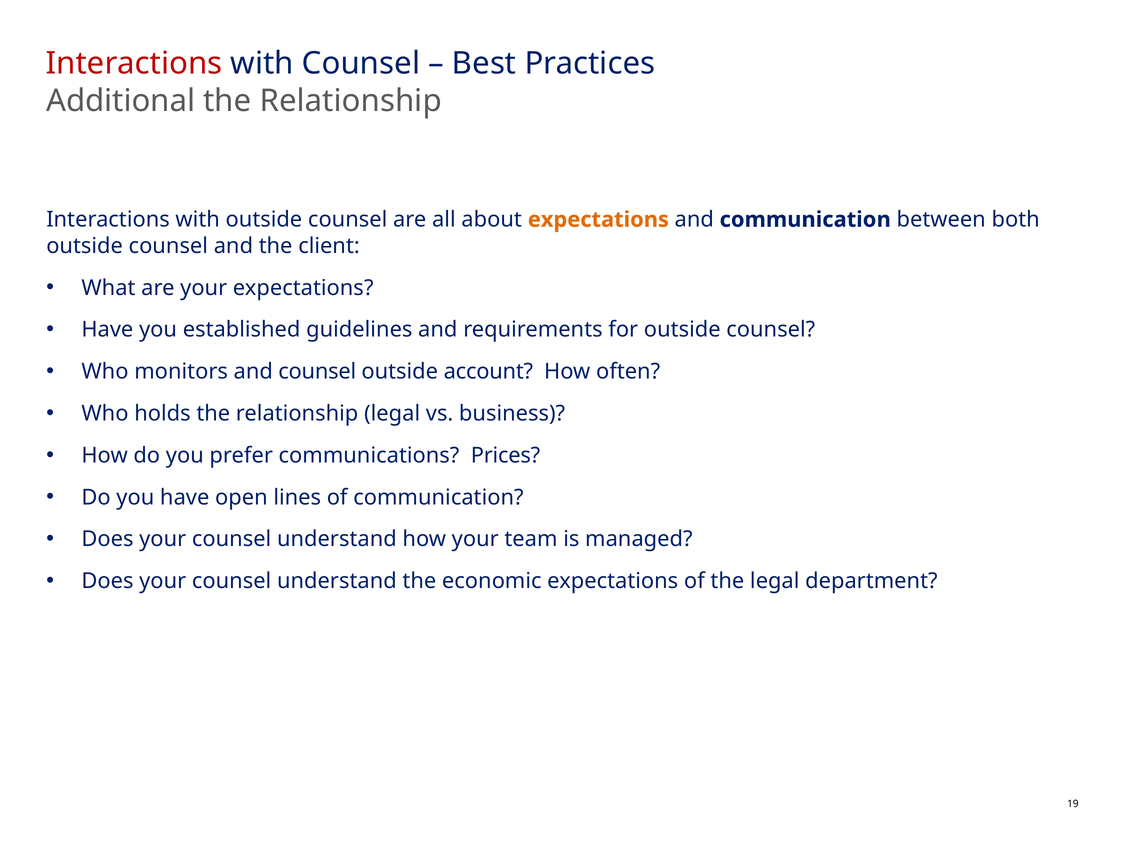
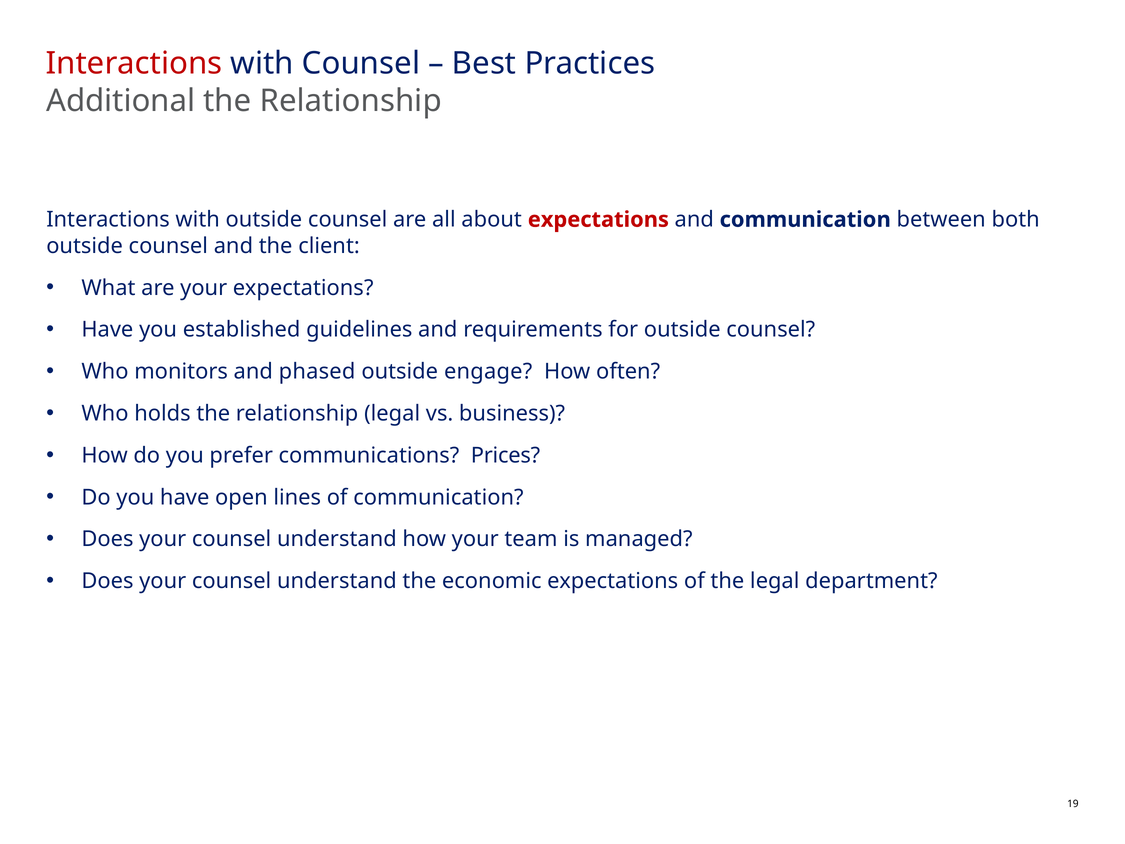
expectations at (598, 220) colour: orange -> red
and counsel: counsel -> phased
account: account -> engage
